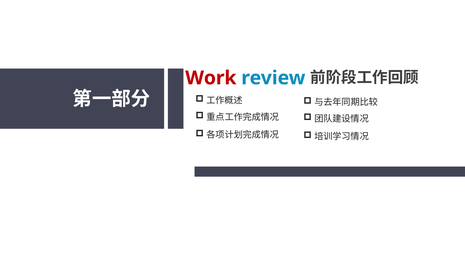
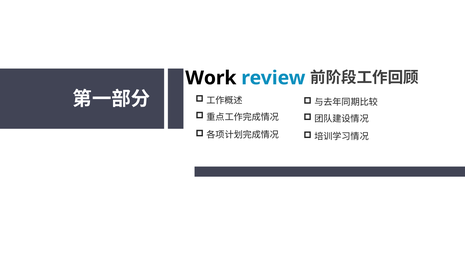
Work colour: red -> black
